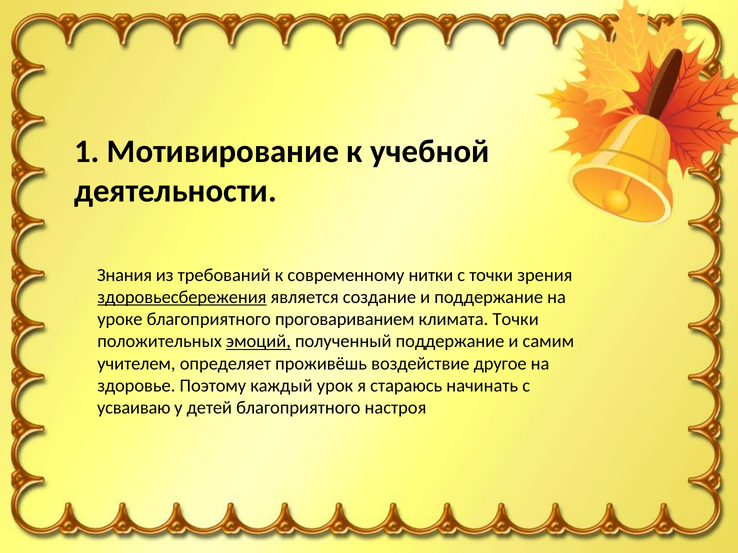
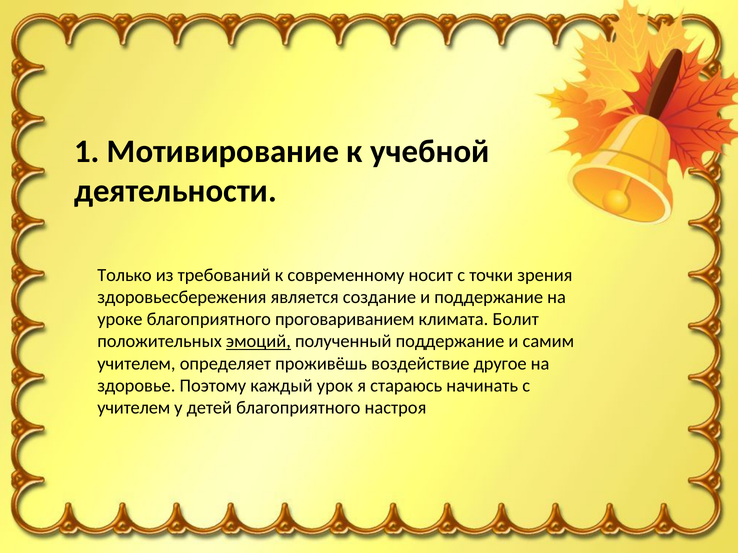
Знания: Знания -> Только
нитки: нитки -> носит
здоровьесбережения underline: present -> none
климата Точки: Точки -> Болит
усваиваю at (134, 408): усваиваю -> учителем
